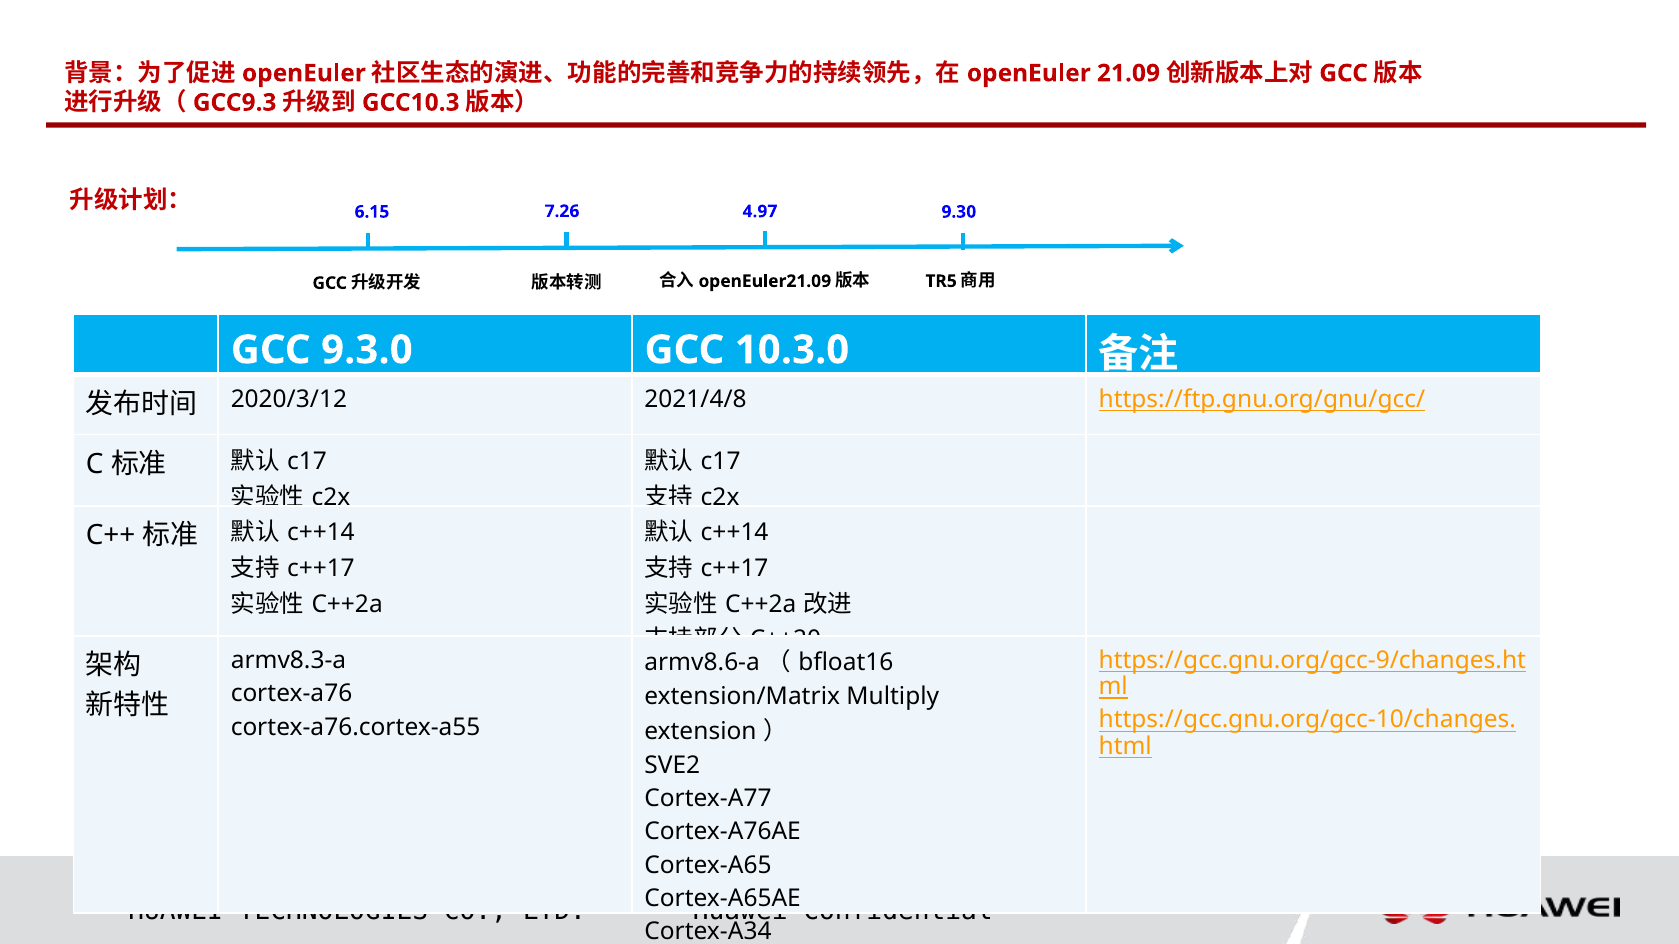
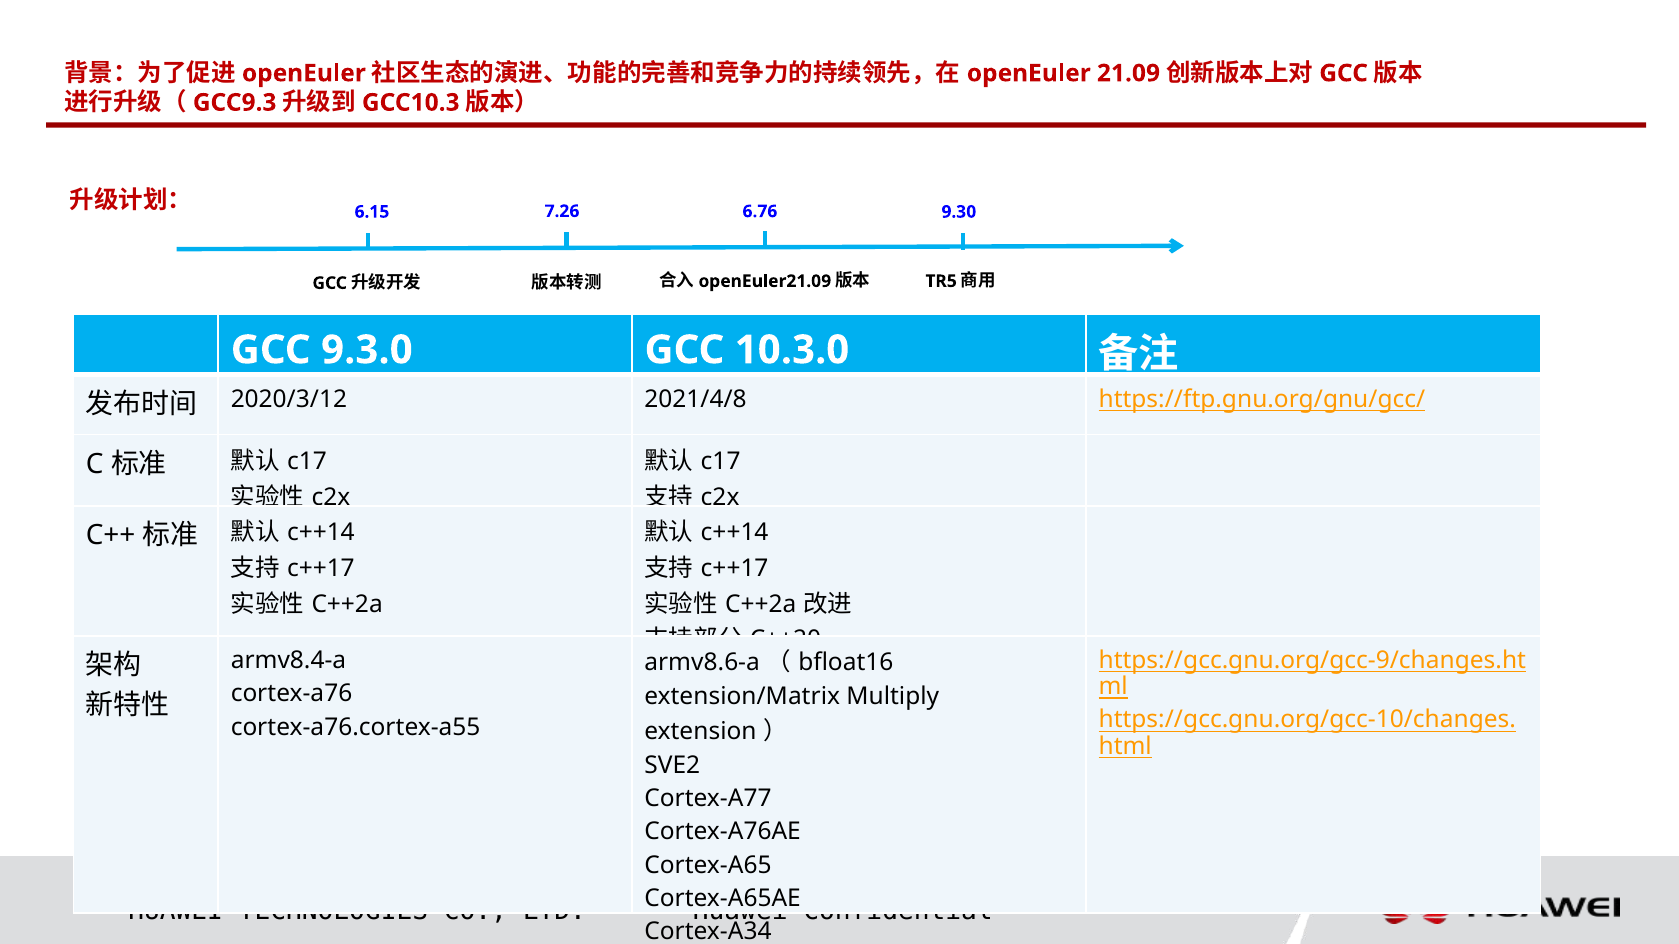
4.97: 4.97 -> 6.76
armv8.3-a: armv8.3-a -> armv8.4-a
